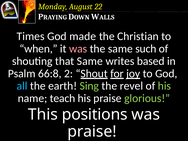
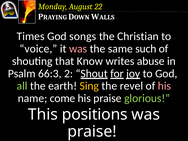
made: made -> songs
when: when -> voice
that Same: Same -> Know
based: based -> abuse
66:8: 66:8 -> 66:3
all colour: light blue -> light green
Sing colour: light green -> yellow
his at (164, 86) colour: light green -> pink
teach: teach -> come
